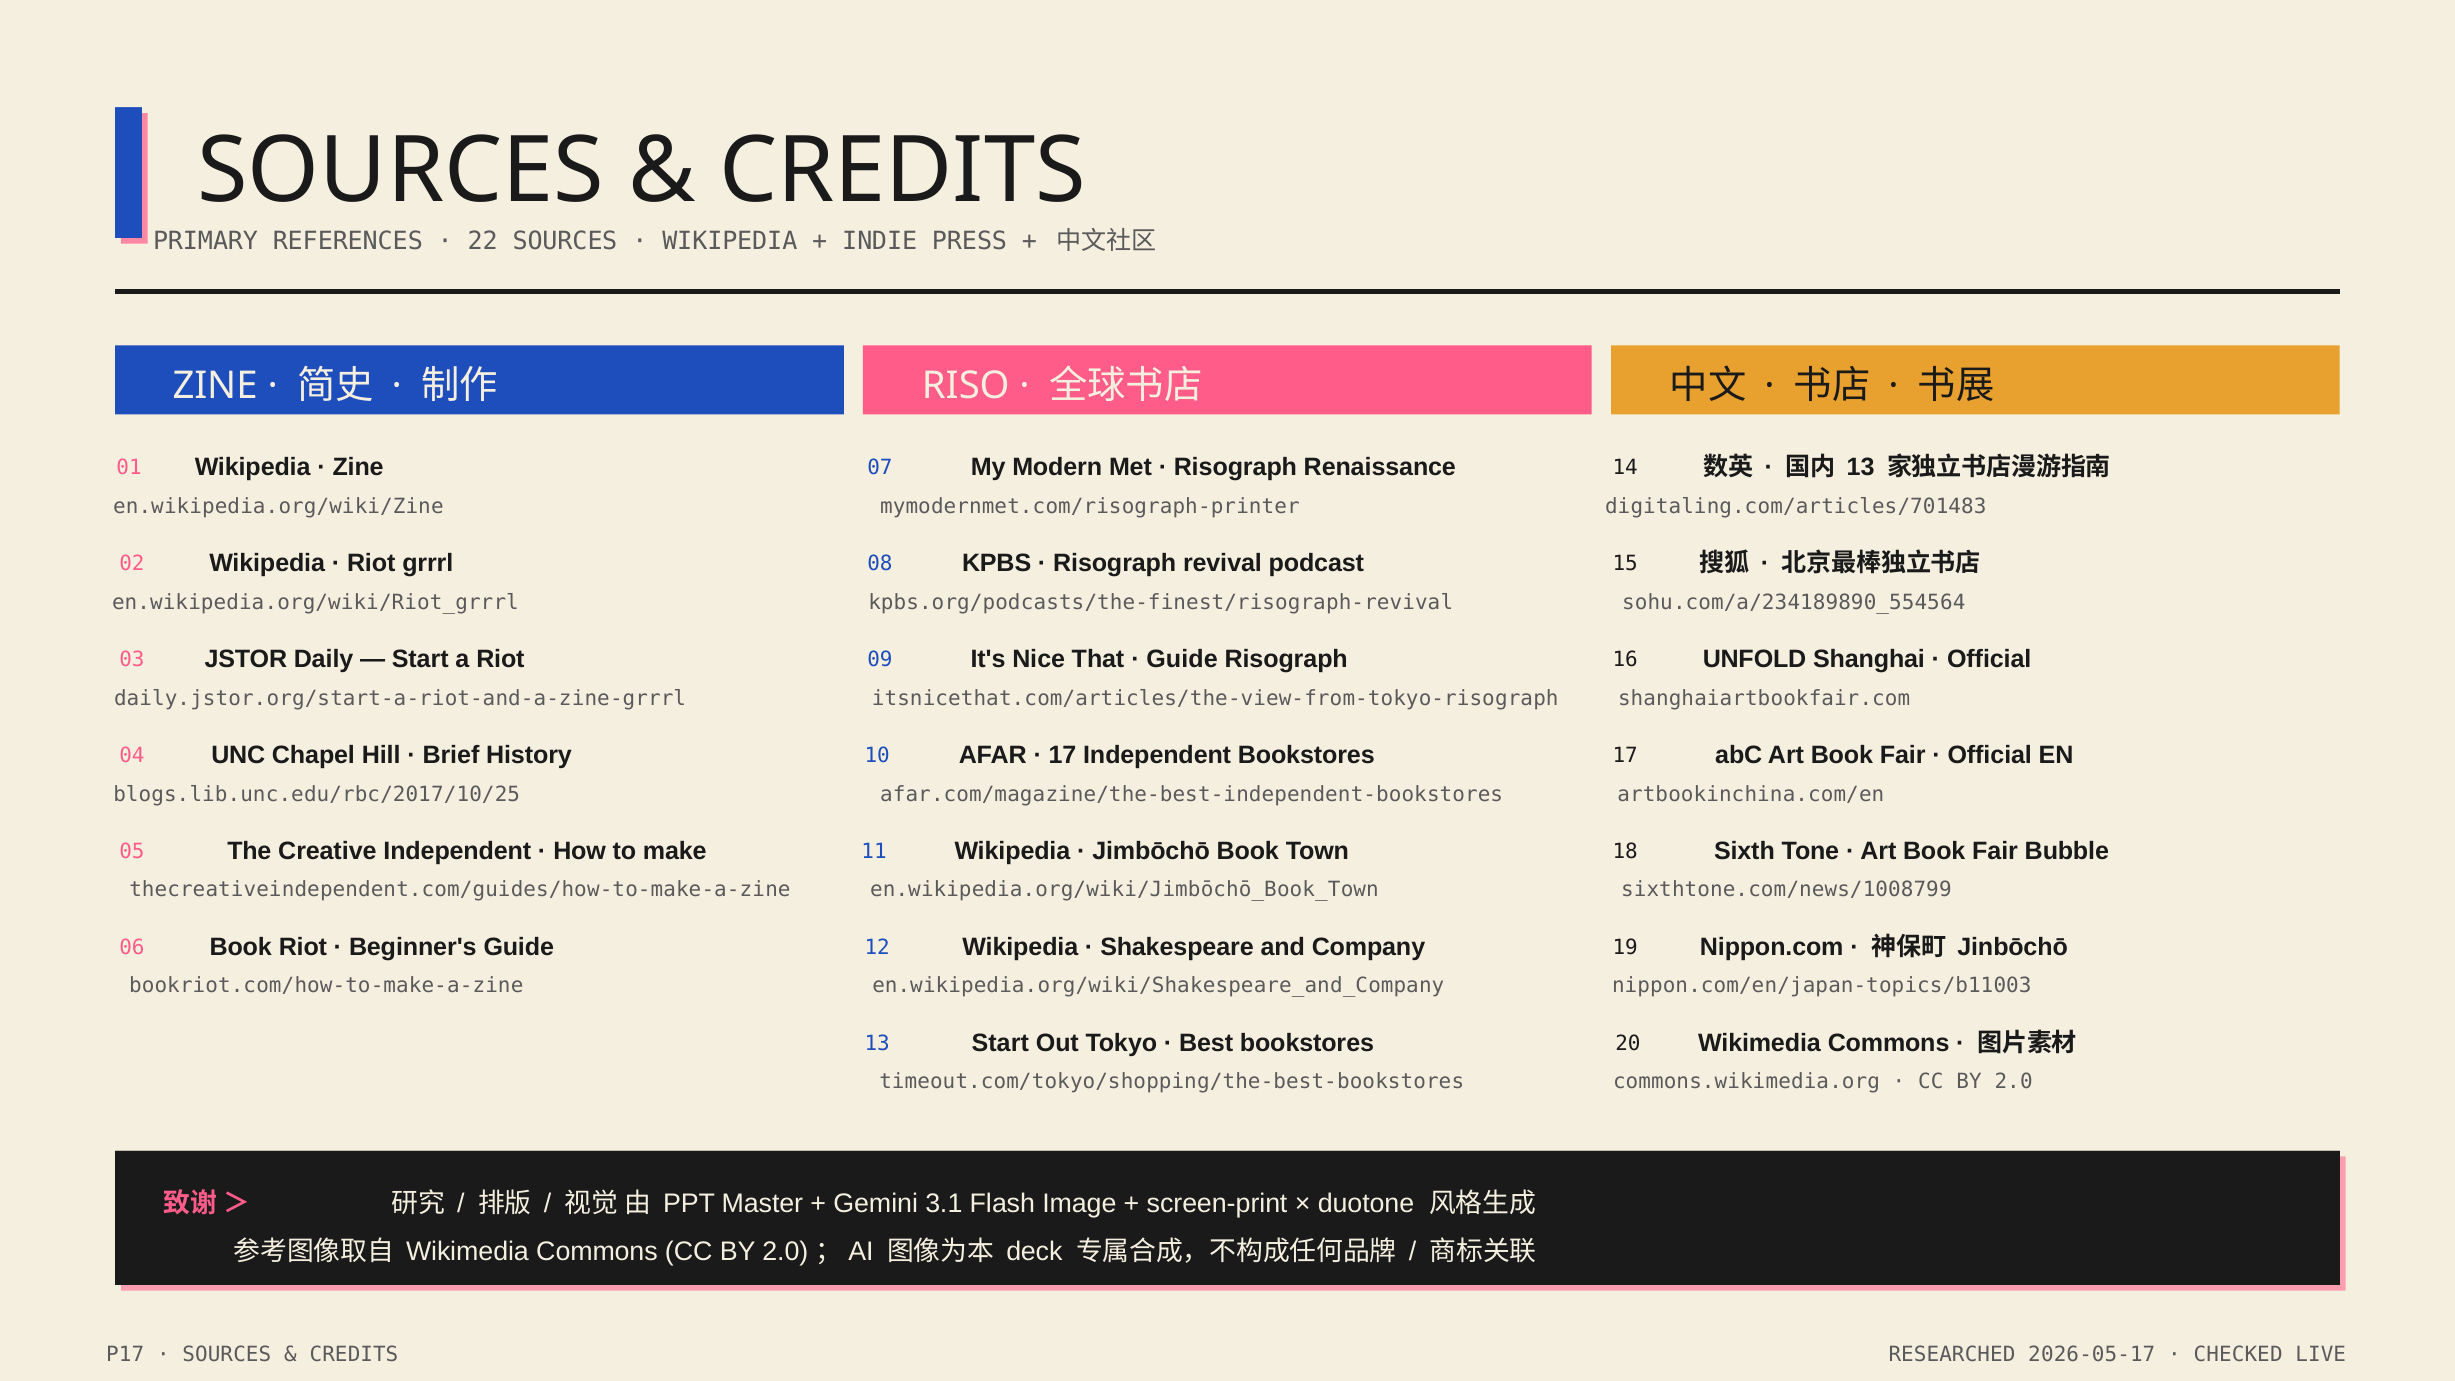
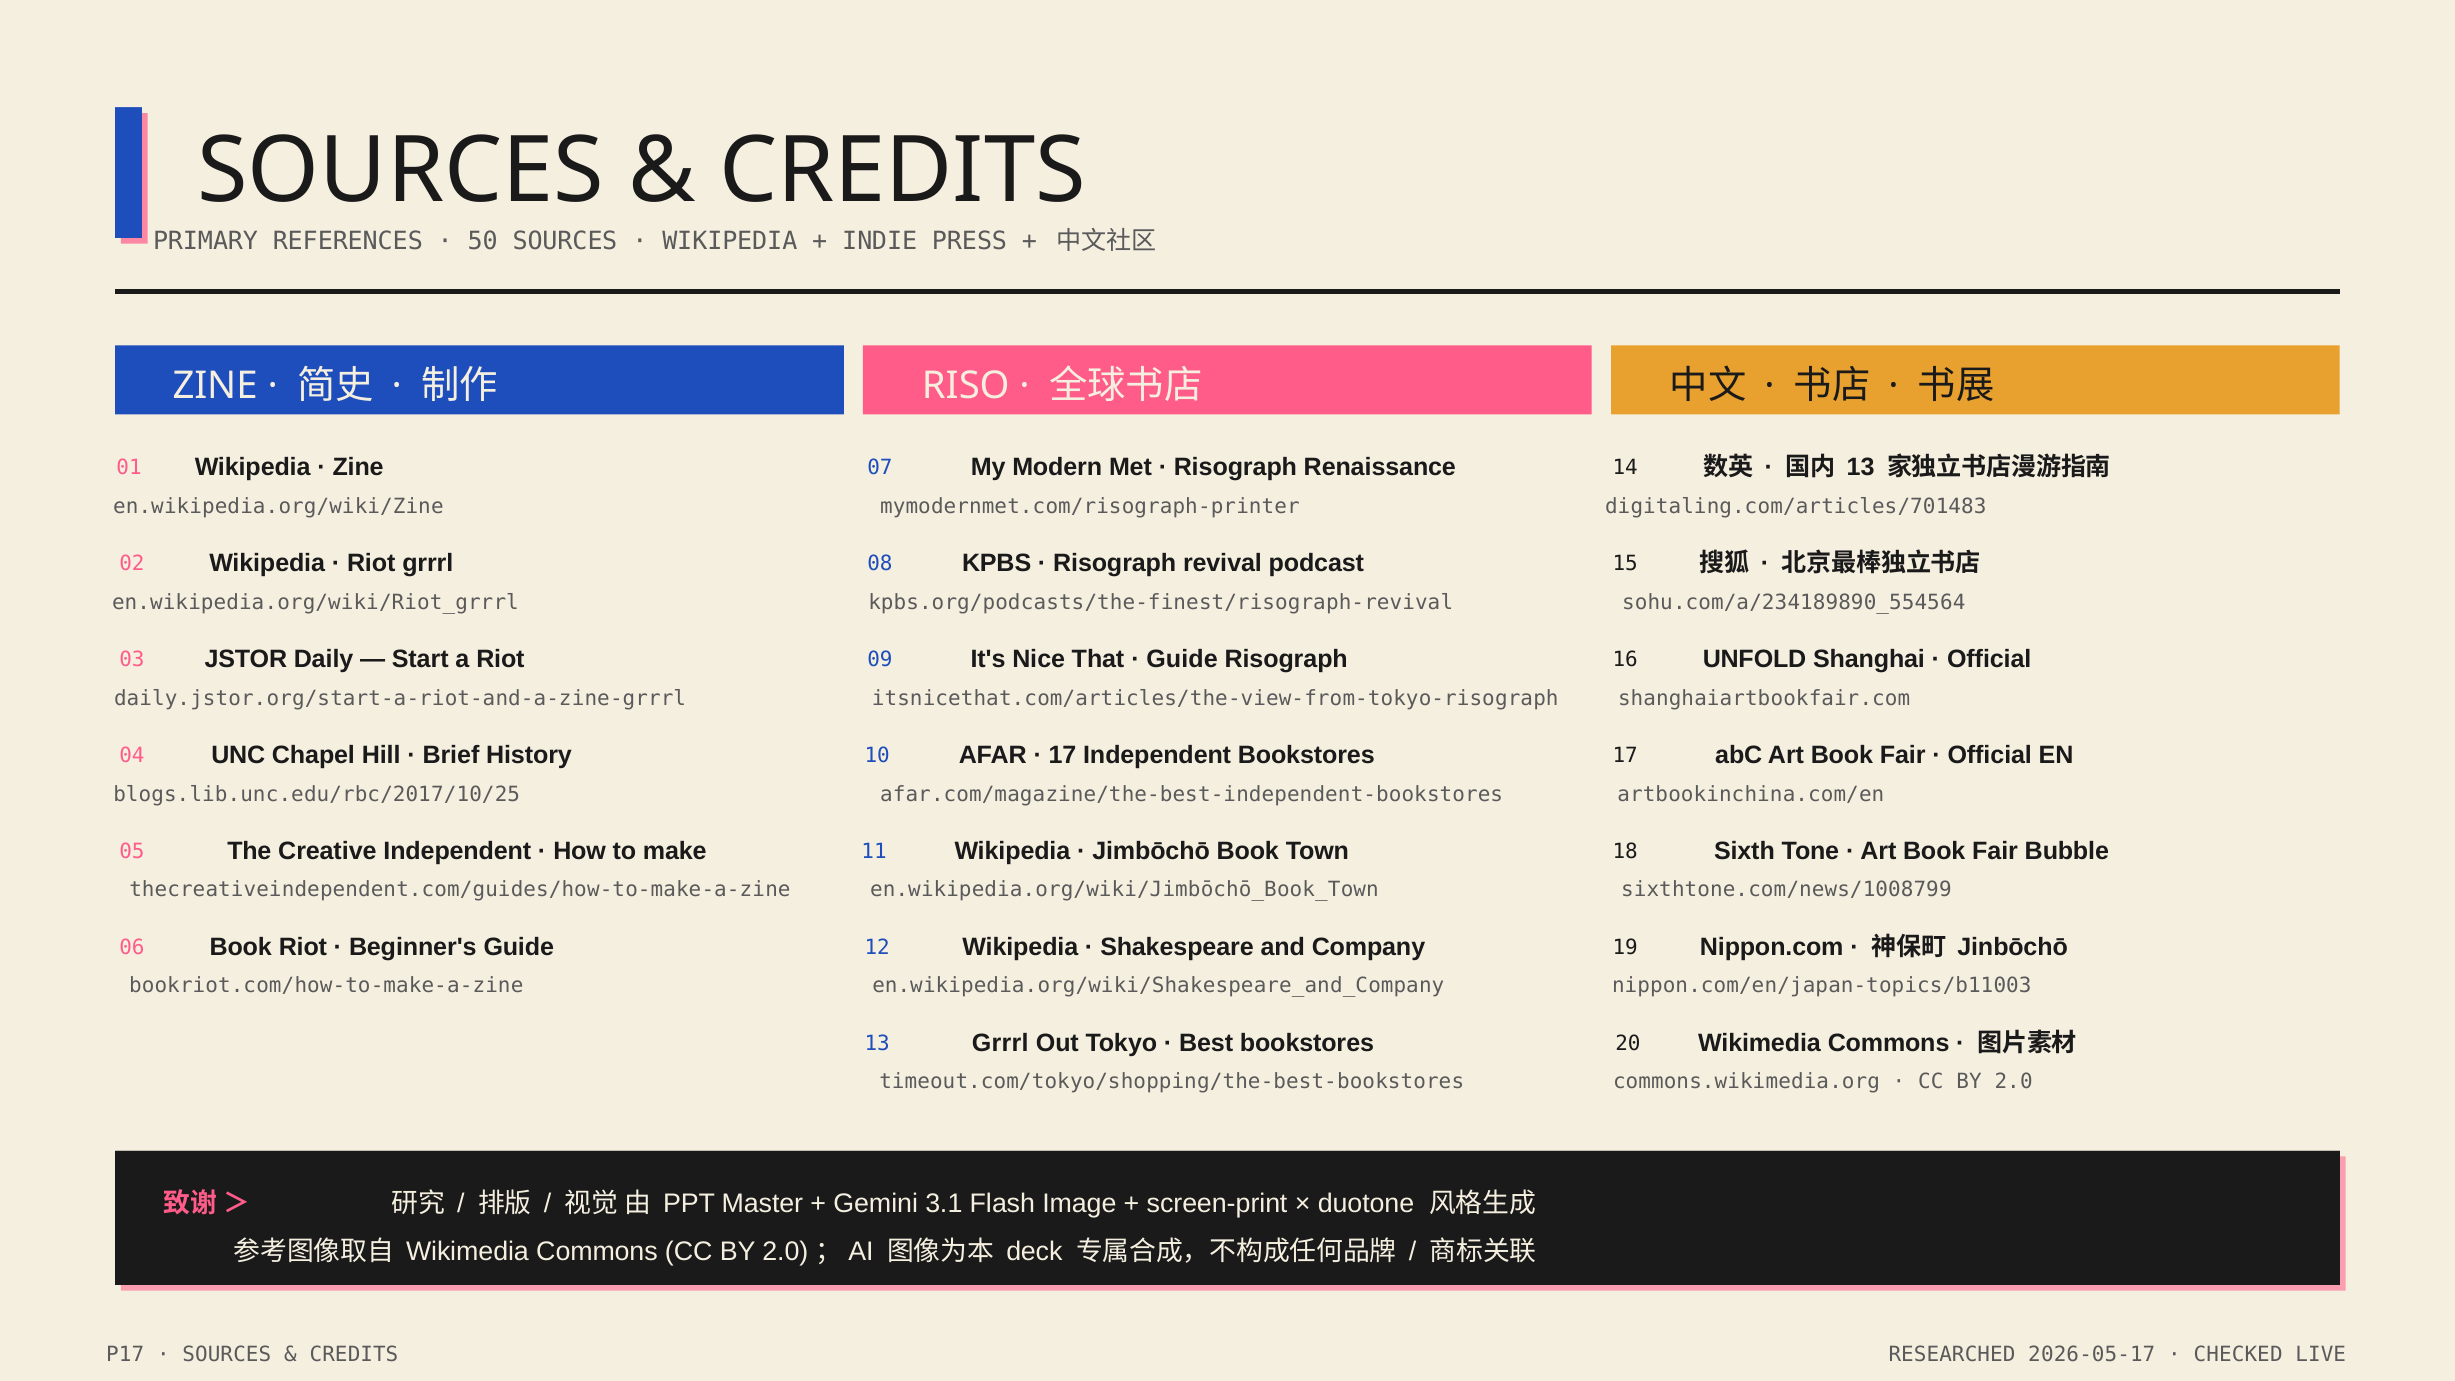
22: 22 -> 50
13 Start: Start -> Grrrl
